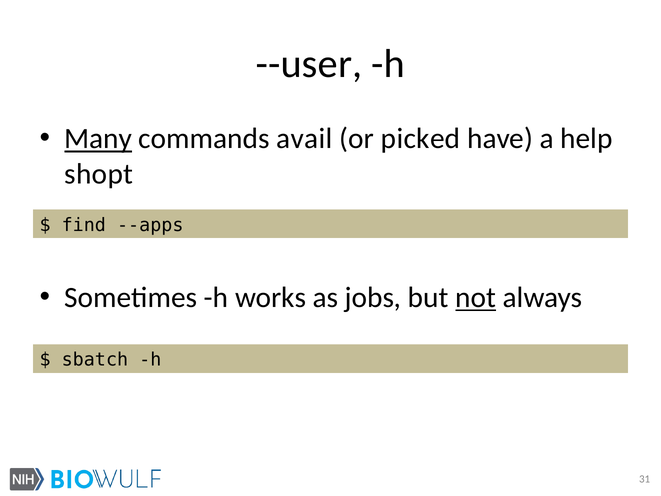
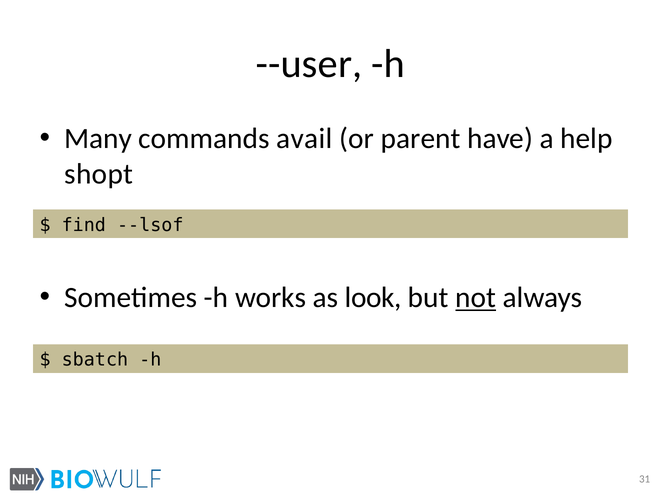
Many underline: present -> none
picked: picked -> parent
--apps: --apps -> --lsof
jobs: jobs -> look
